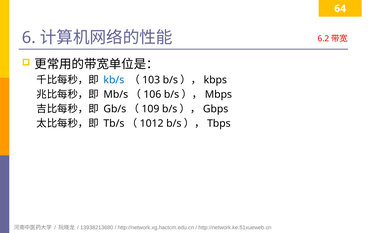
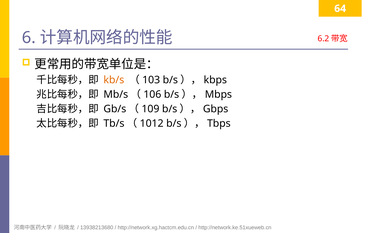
kb/s colour: blue -> orange
